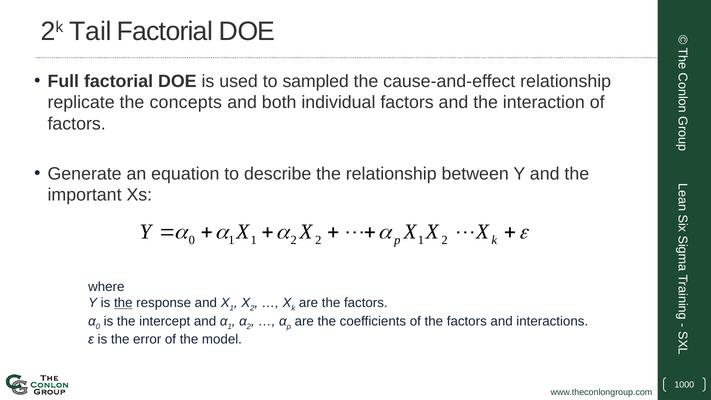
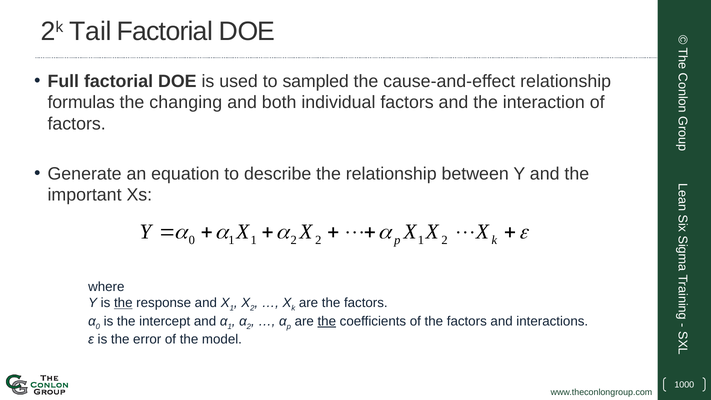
replicate: replicate -> formulas
concepts: concepts -> changing
the at (327, 321) underline: none -> present
